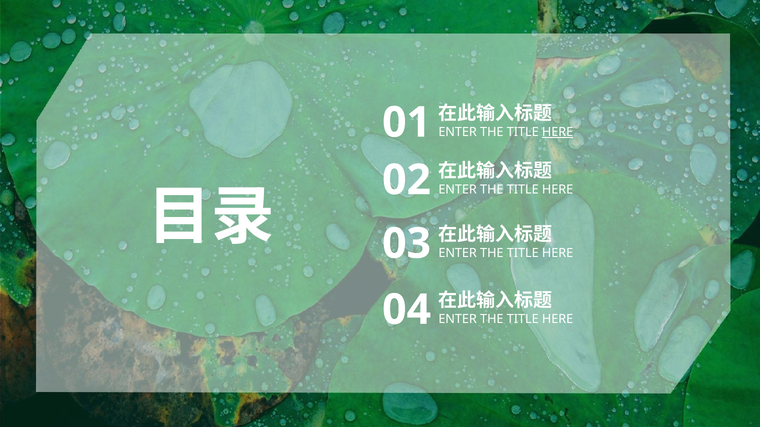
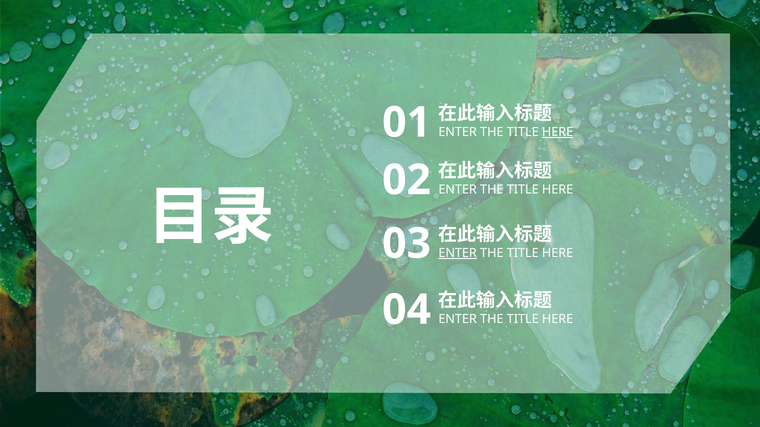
ENTER at (458, 253) underline: none -> present
